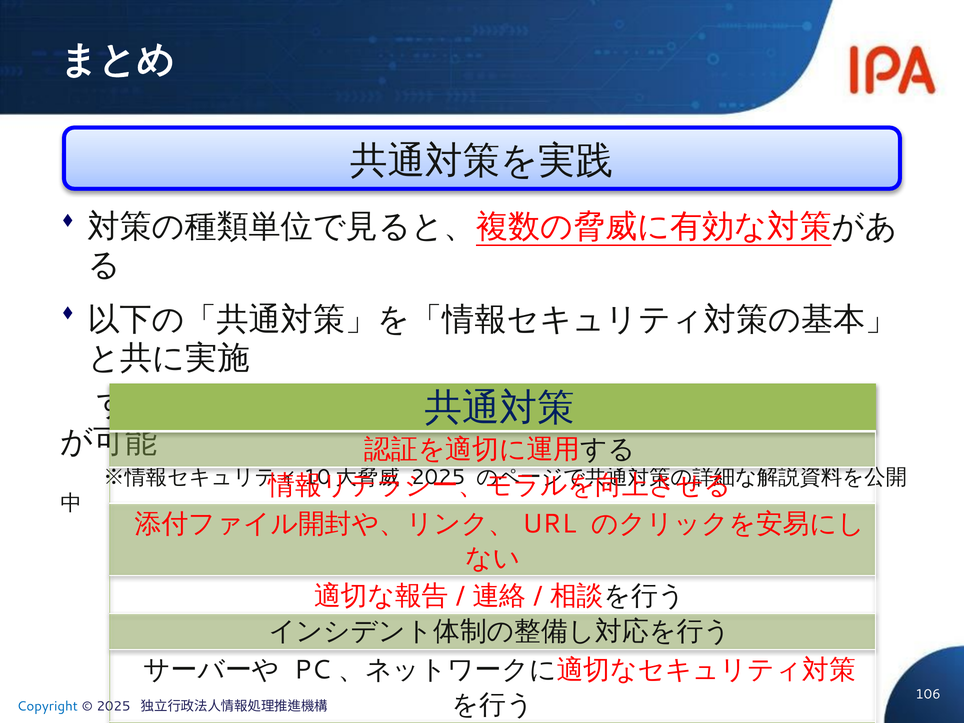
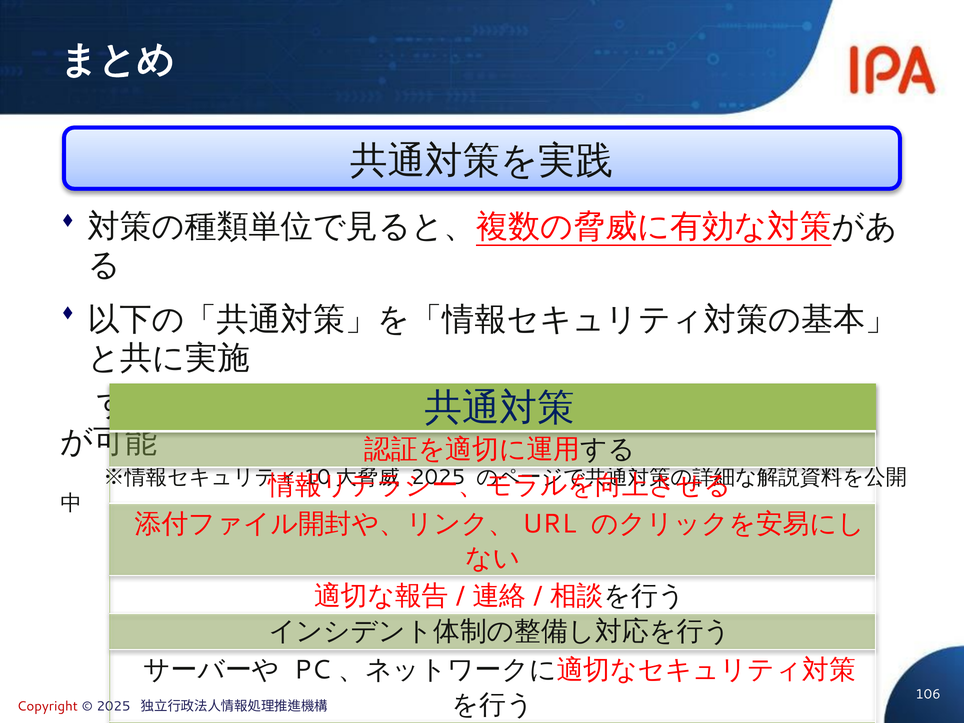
Copyright colour: blue -> red
